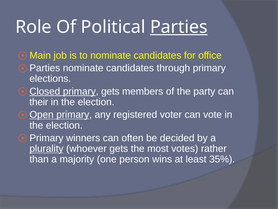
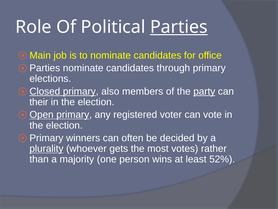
primary gets: gets -> also
party underline: none -> present
35%: 35% -> 52%
